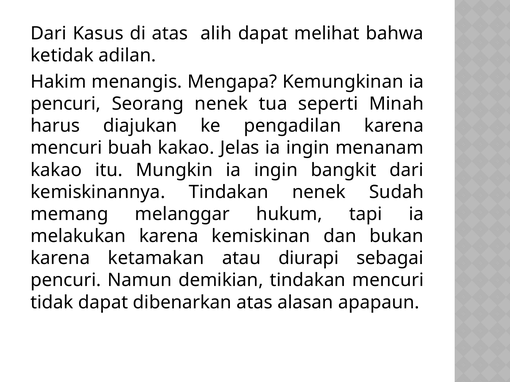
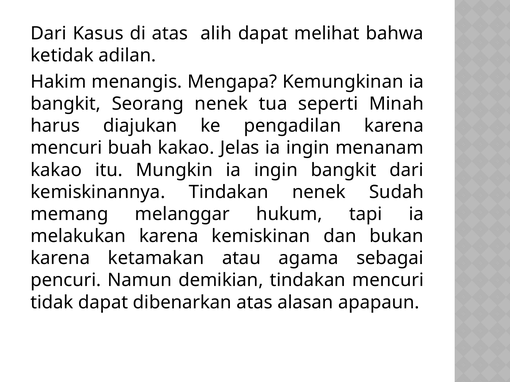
pencuri at (66, 104): pencuri -> bangkit
diurapi: diurapi -> agama
